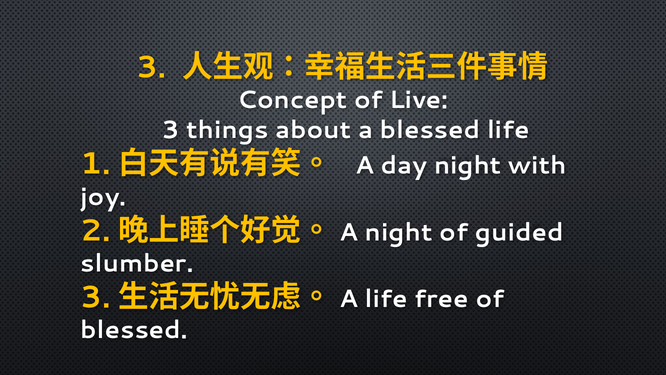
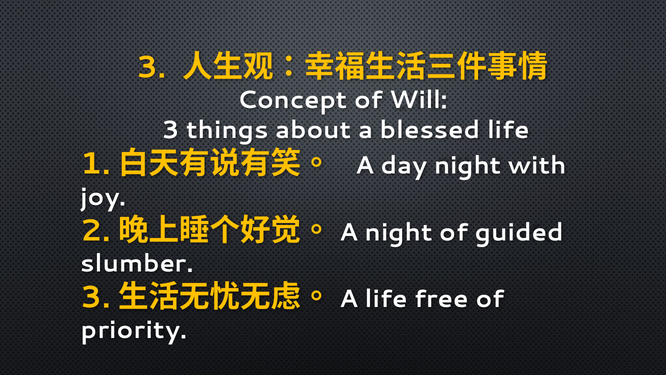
Live: Live -> Will
blessed at (134, 330): blessed -> priority
